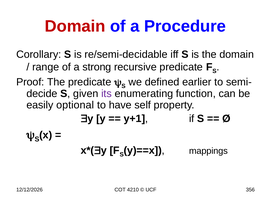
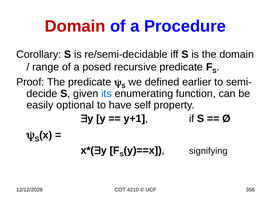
strong: strong -> posed
its colour: purple -> blue
mappings: mappings -> signifying
